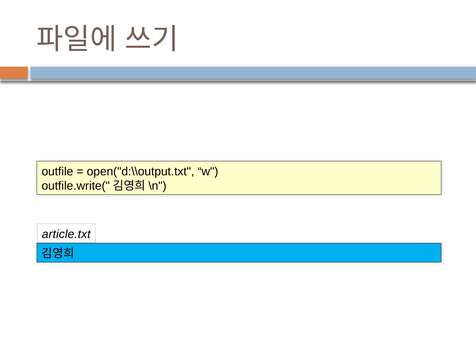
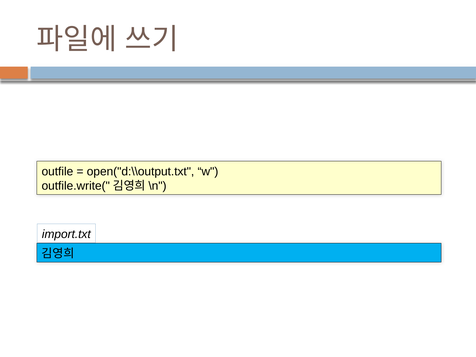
article.txt: article.txt -> import.txt
